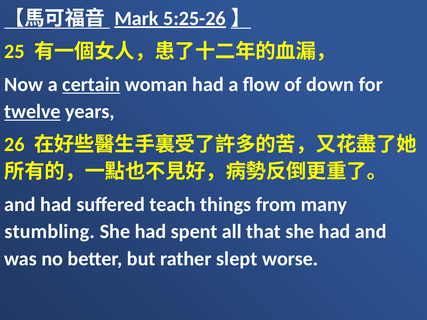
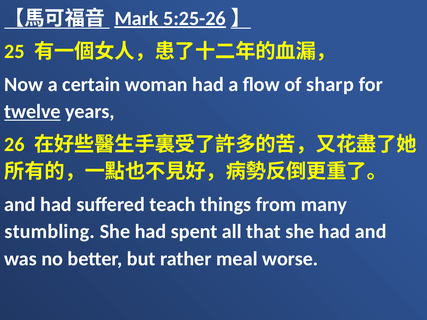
certain underline: present -> none
down: down -> sharp
slept: slept -> meal
